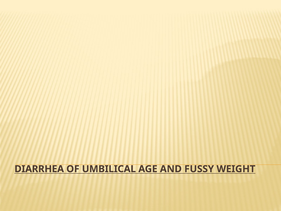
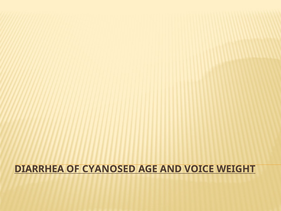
UMBILICAL: UMBILICAL -> CYANOSED
FUSSY: FUSSY -> VOICE
